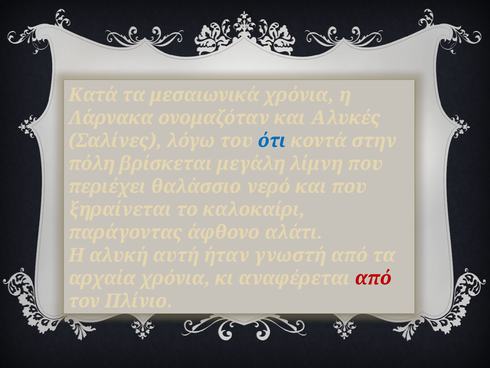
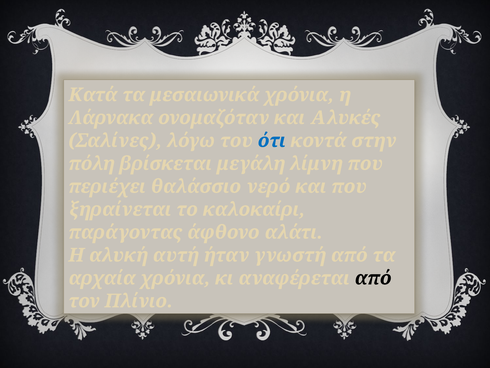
από at (373, 278) colour: red -> black
